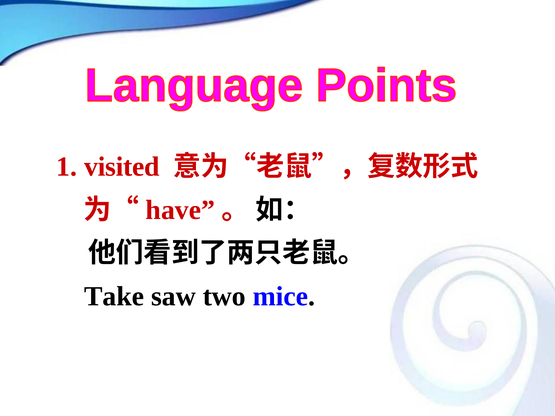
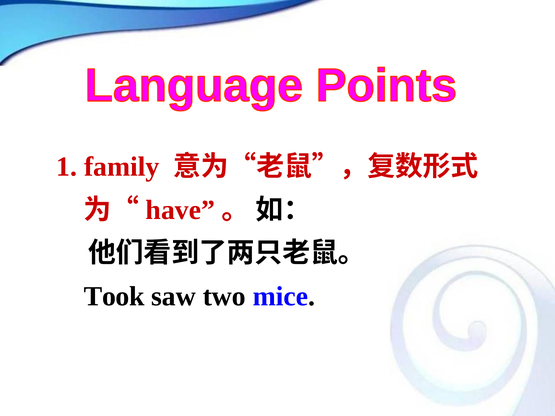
visited: visited -> family
Take: Take -> Took
